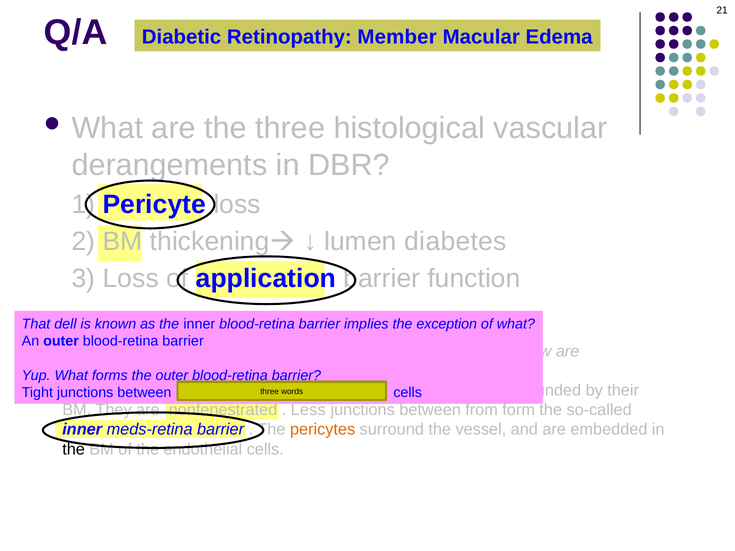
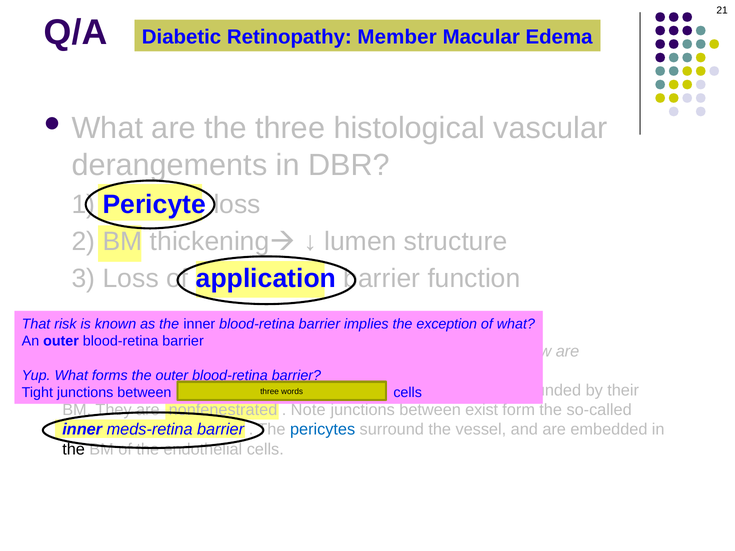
lumen diabetes: diabetes -> structure
dell: dell -> risk
Less: Less -> Note
from: from -> exist
pericytes at (323, 430) colour: orange -> blue
